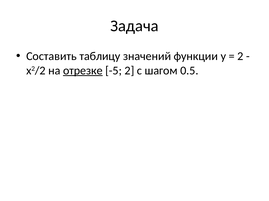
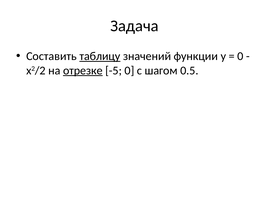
таблицу underline: none -> present
2 at (240, 56): 2 -> 0
-5 2: 2 -> 0
